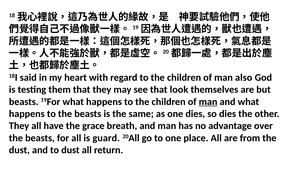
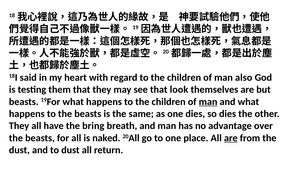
grace: grace -> bring
guard: guard -> naked
are at (231, 138) underline: none -> present
